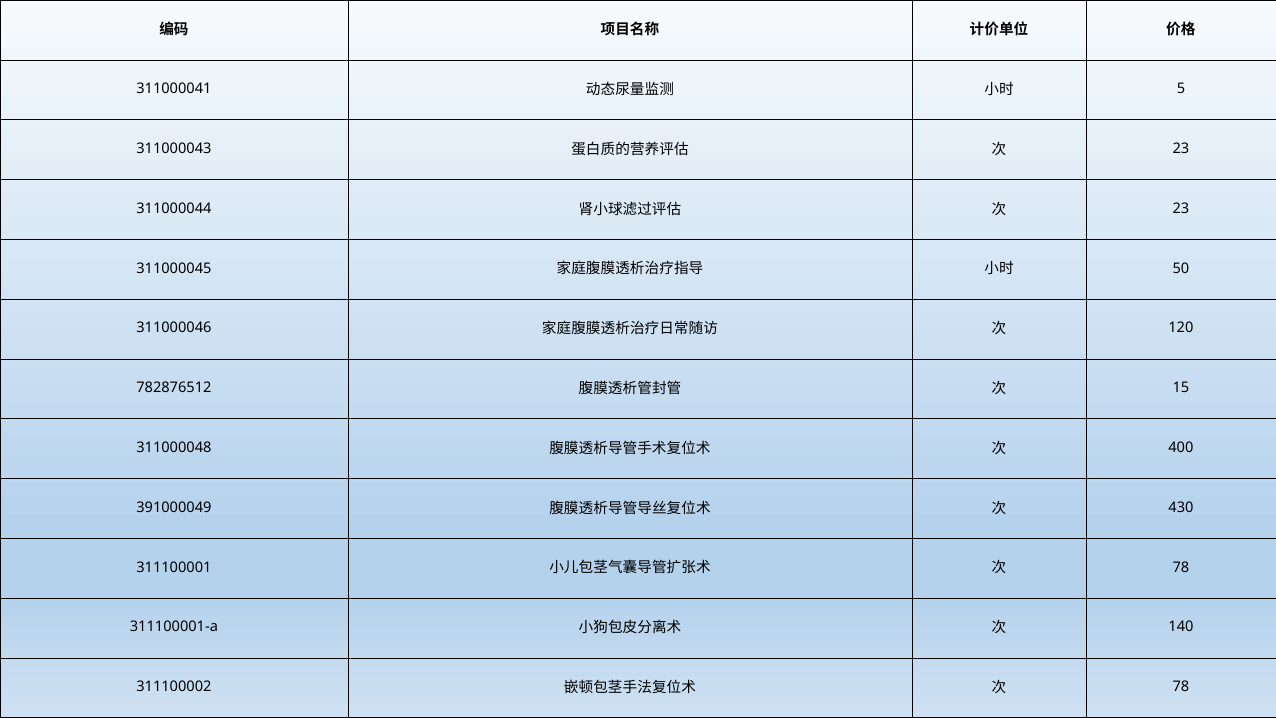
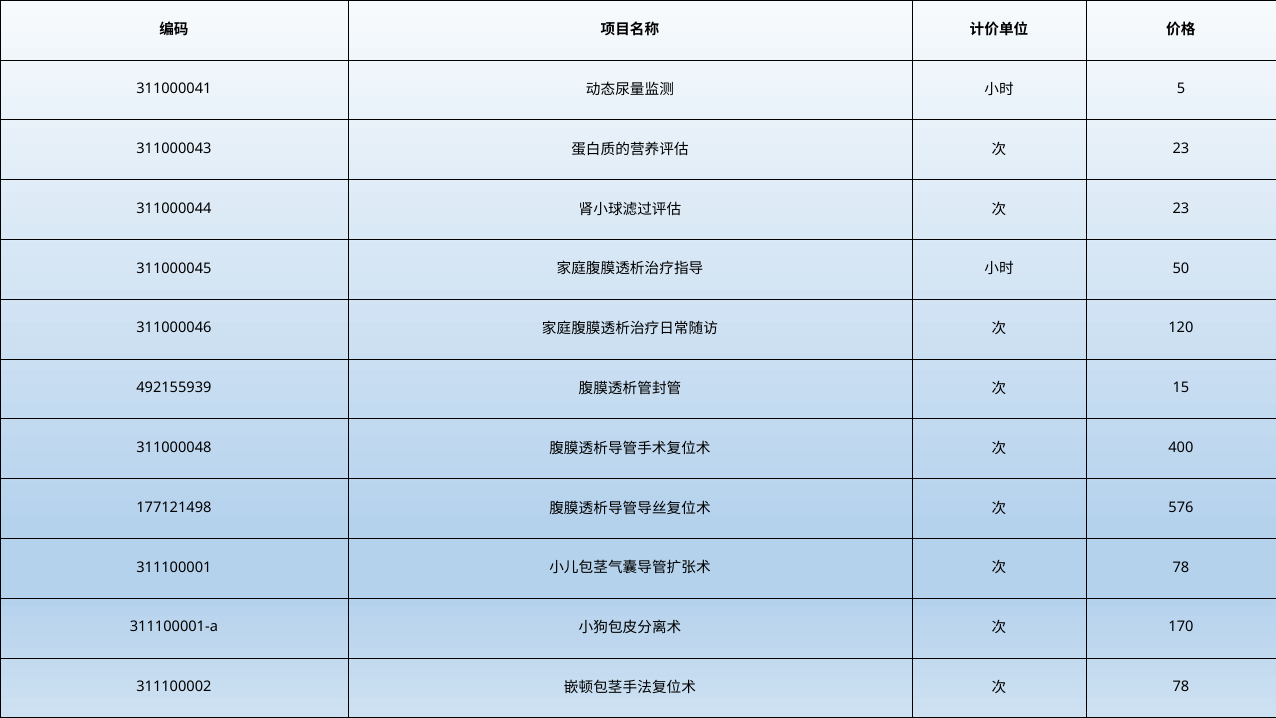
782876512: 782876512 -> 492155939
391000049: 391000049 -> 177121498
430: 430 -> 576
140: 140 -> 170
